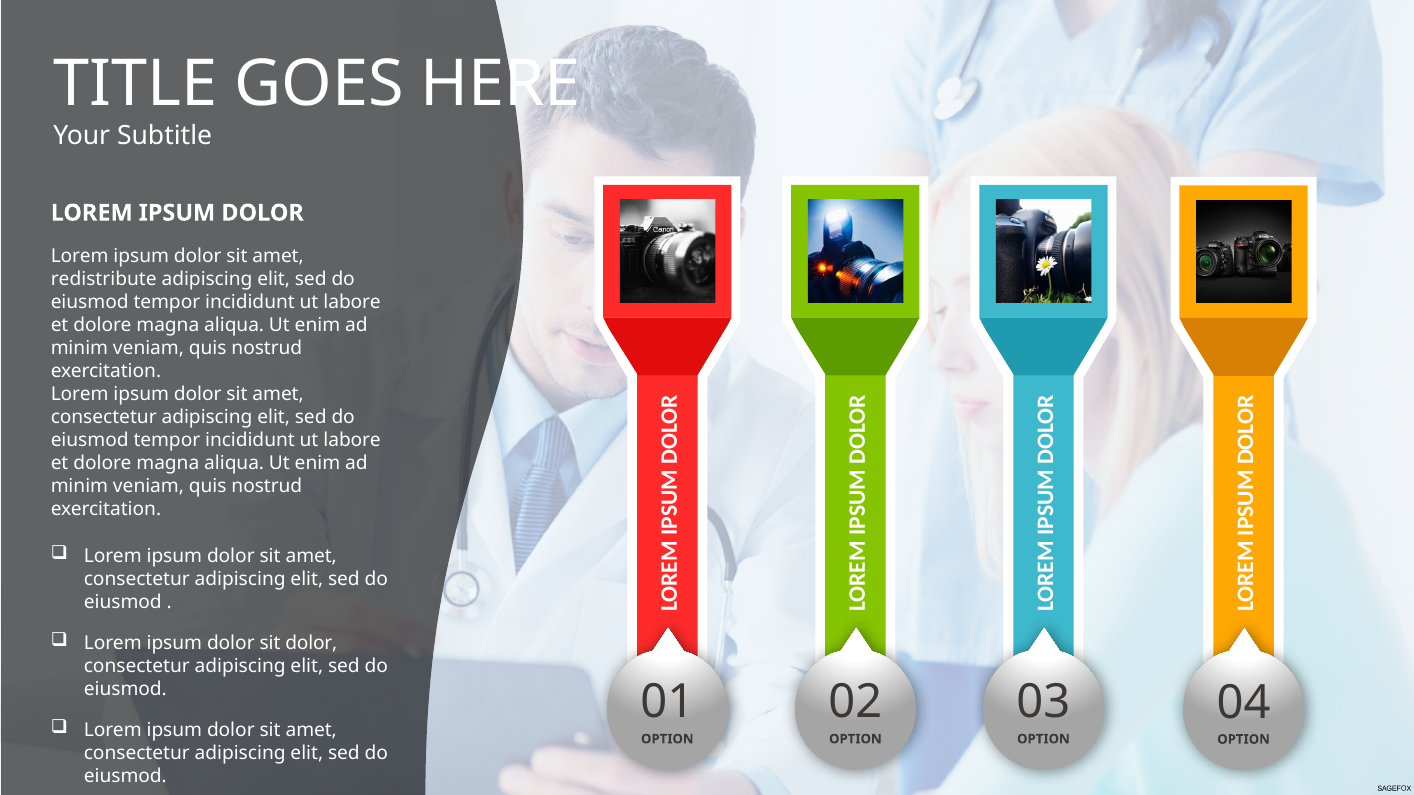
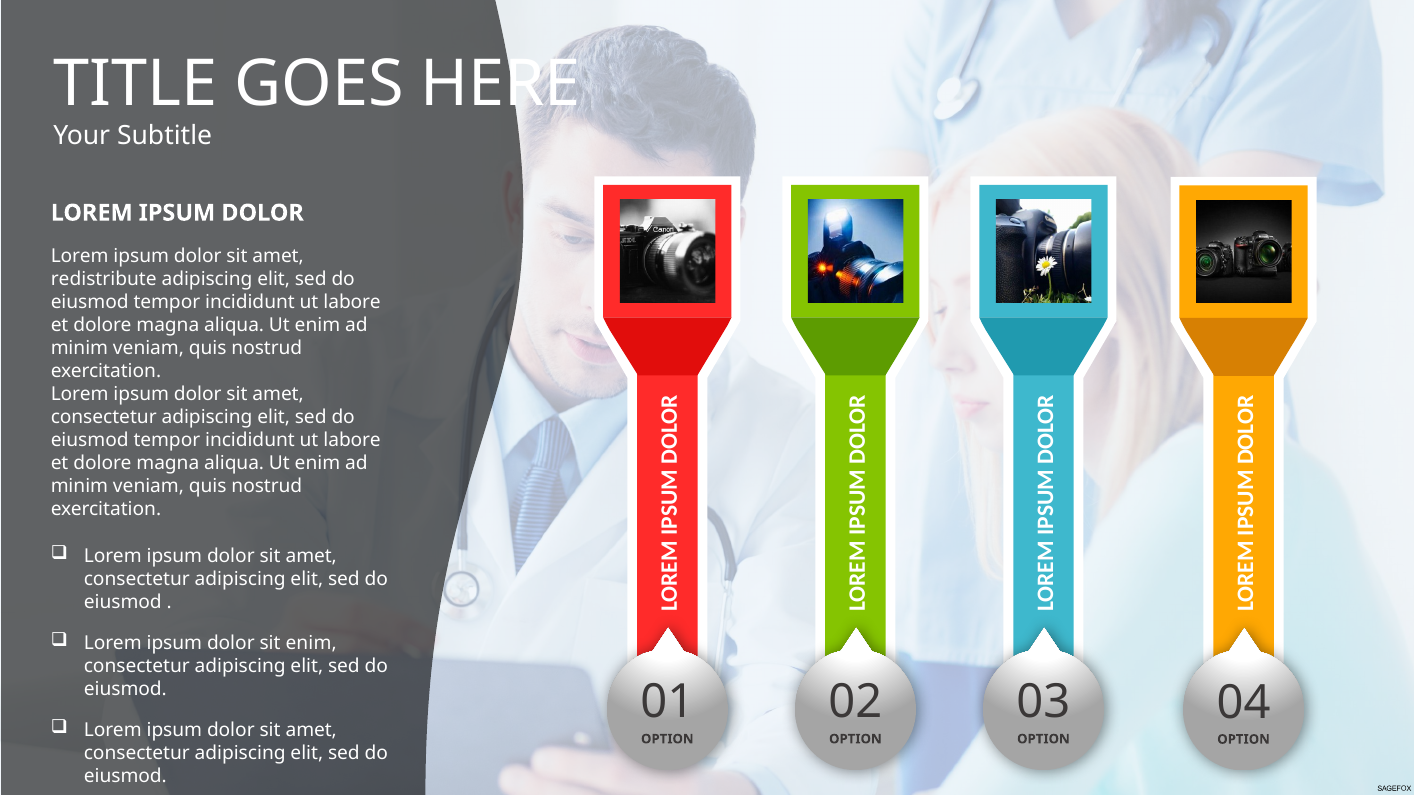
sit dolor: dolor -> enim
